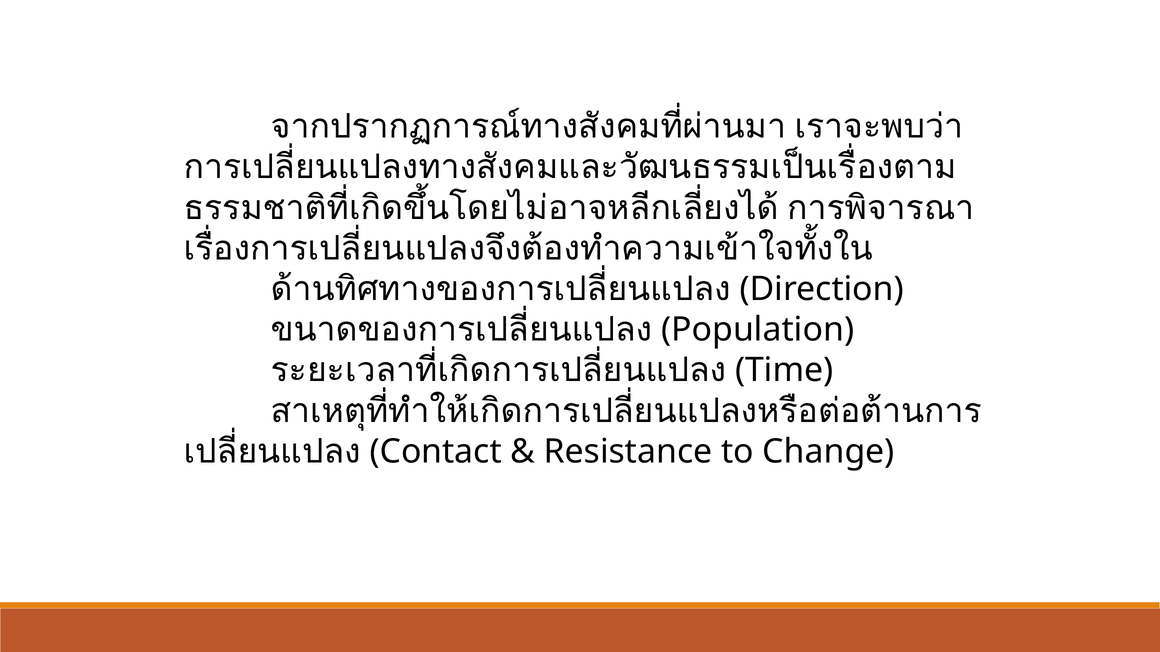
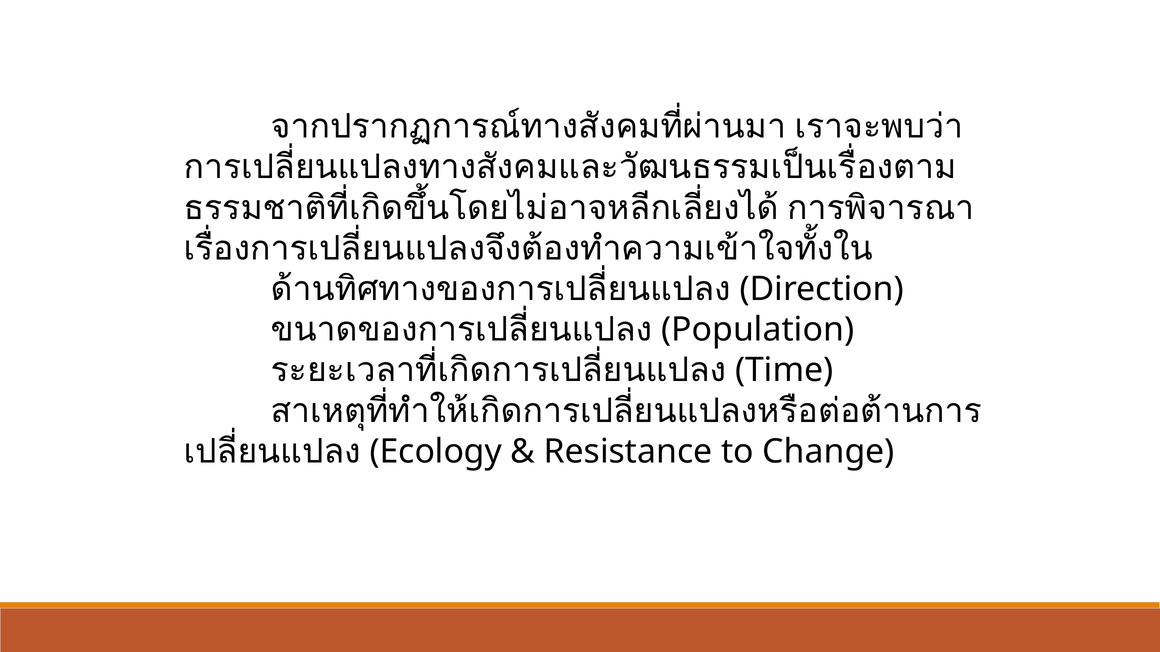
Contact: Contact -> Ecology
